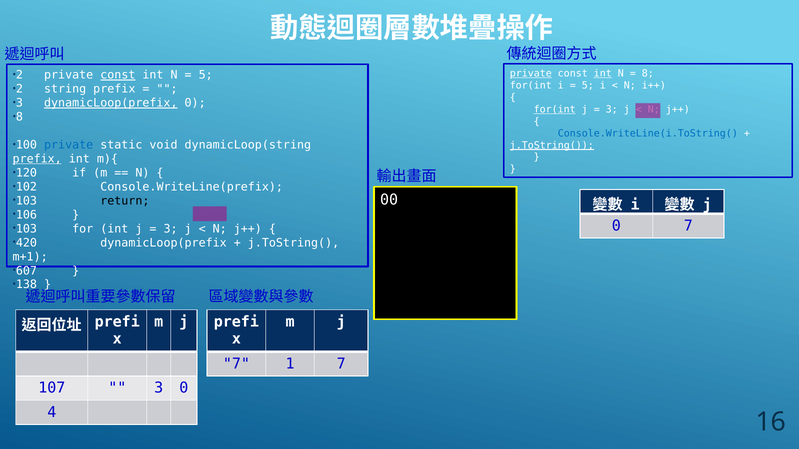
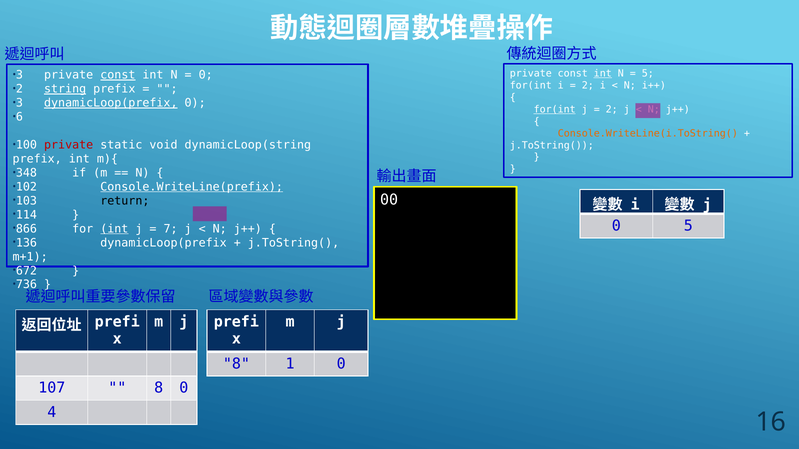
private at (531, 73) underline: present -> none
8 at (648, 73): 8 -> 5
2 at (20, 75): 2 -> 3
5 at (206, 75): 5 -> 0
5 at (588, 85): 5 -> 2
string underline: none -> present
3 at (612, 109): 3 -> 2
8 at (20, 117): 8 -> 6
Console.WriteLine(i.ToString( colour: blue -> orange
j.ToString( at (552, 145) underline: present -> none
private at (69, 145) colour: blue -> red
prefix at (37, 159) underline: present -> none
120: 120 -> 348
Console.WriteLine(prefix underline: none -> present
106: 106 -> 114
0 7: 7 -> 5
103 at (27, 229): 103 -> 866
int at (114, 229) underline: none -> present
3 at (171, 229): 3 -> 7
420: 420 -> 136
607: 607 -> 672
138: 138 -> 736
7 at (236, 364): 7 -> 8
1 7: 7 -> 0
3 at (159, 388): 3 -> 8
